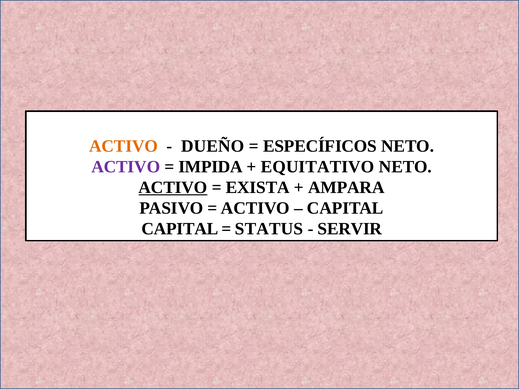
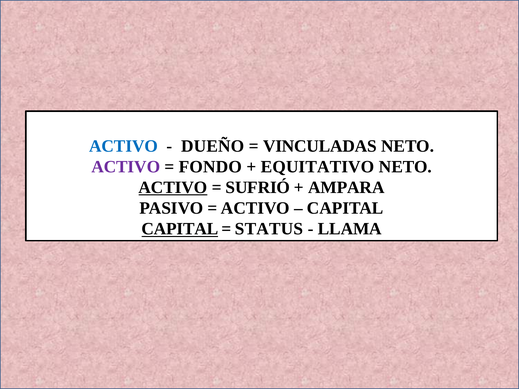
ACTIVO at (123, 146) colour: orange -> blue
ESPECÍFICOS: ESPECÍFICOS -> VINCULADAS
IMPIDA: IMPIDA -> FONDO
EXISTA: EXISTA -> SUFRIÓ
CAPITAL at (180, 229) underline: none -> present
SERVIR: SERVIR -> LLAMA
